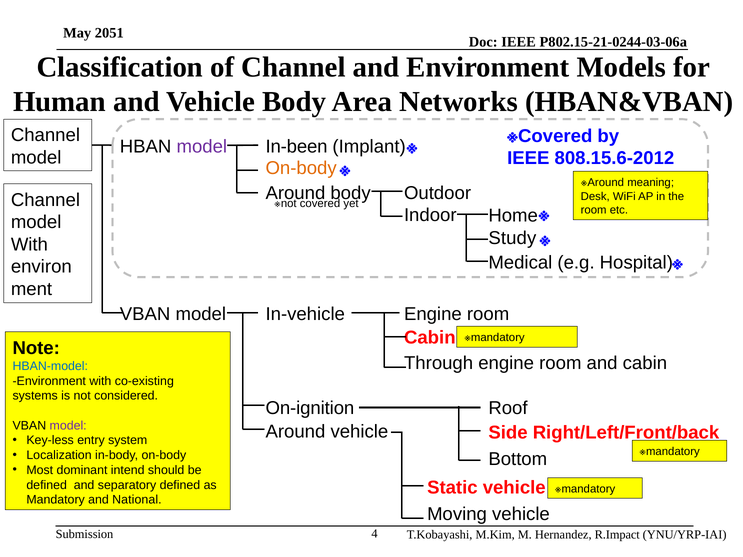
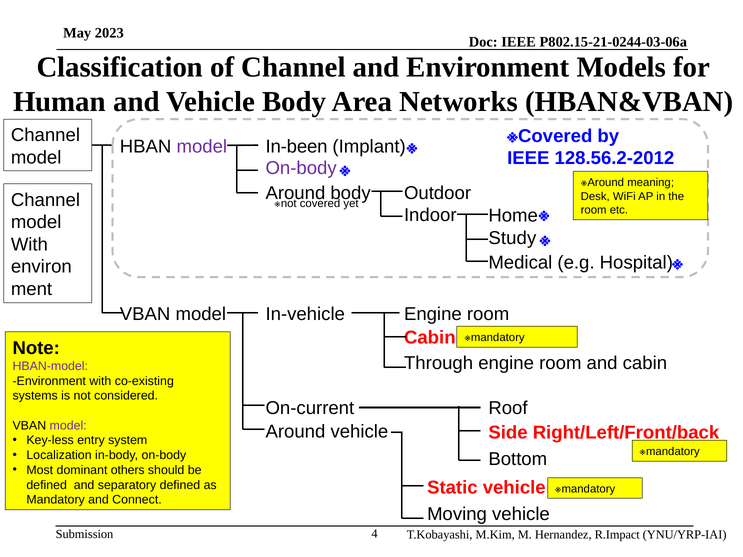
2051: 2051 -> 2023
808.15.6-2012: 808.15.6-2012 -> 128.56.2-2012
On-body at (301, 168) colour: orange -> purple
HBAN-model colour: blue -> purple
On-ignition: On-ignition -> On-current
intend: intend -> others
National: National -> Connect
